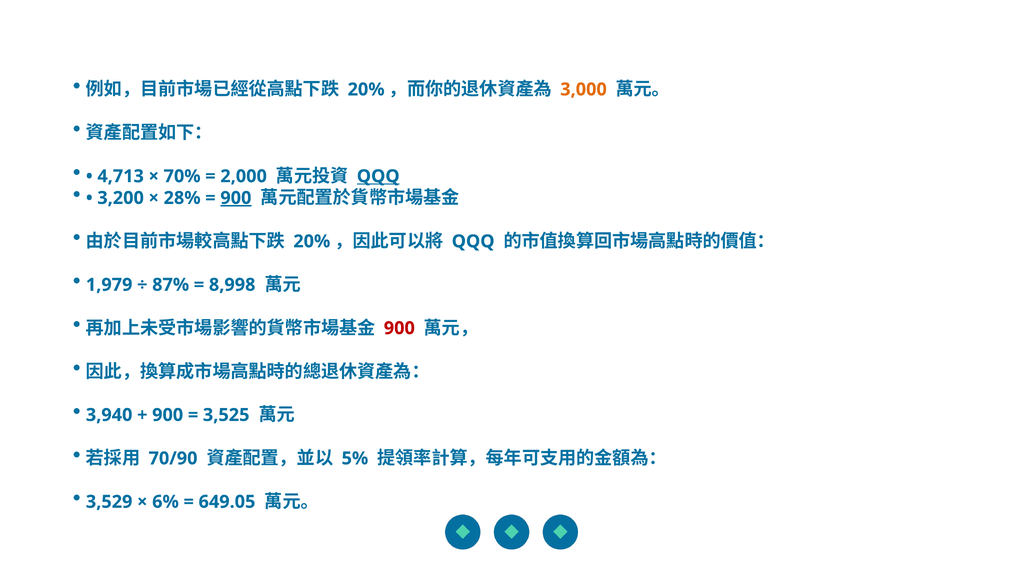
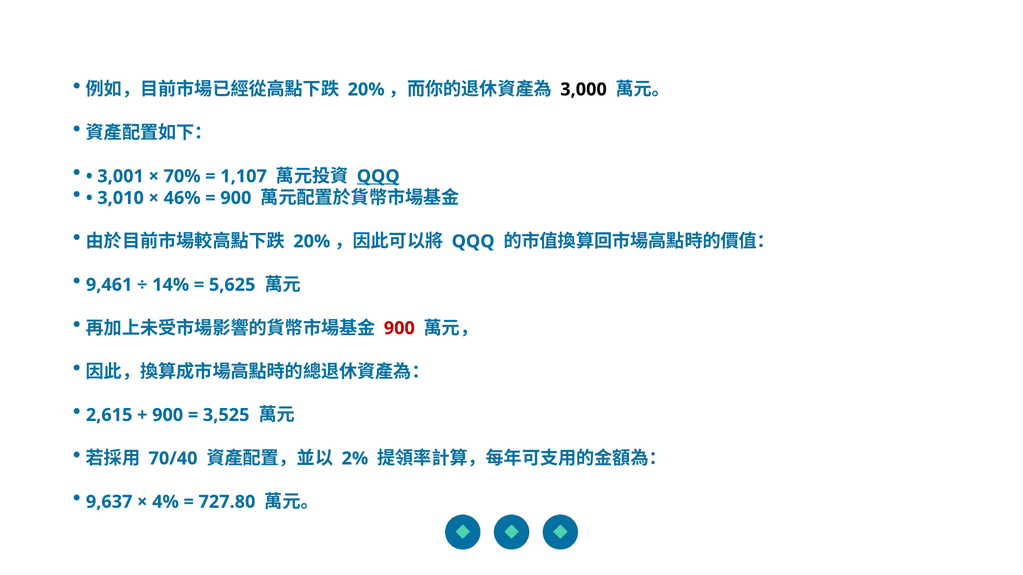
3,000 colour: orange -> black
4,713: 4,713 -> 3,001
2,000: 2,000 -> 1,107
3,200: 3,200 -> 3,010
28%: 28% -> 46%
900 at (236, 198) underline: present -> none
1,979: 1,979 -> 9,461
87%: 87% -> 14%
8,998: 8,998 -> 5,625
3,940: 3,940 -> 2,615
70/90: 70/90 -> 70/40
5%: 5% -> 2%
3,529: 3,529 -> 9,637
6%: 6% -> 4%
649.05: 649.05 -> 727.80
